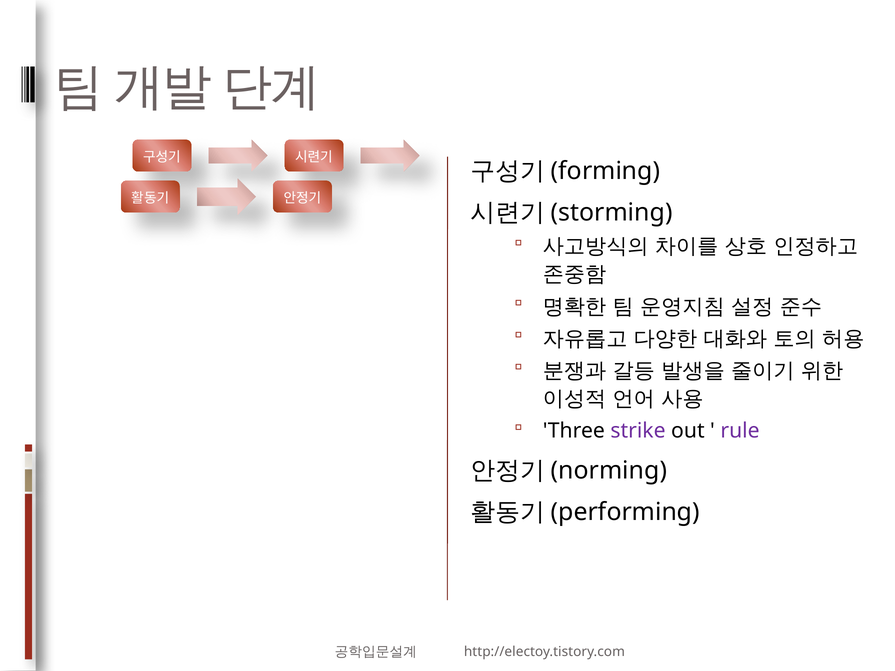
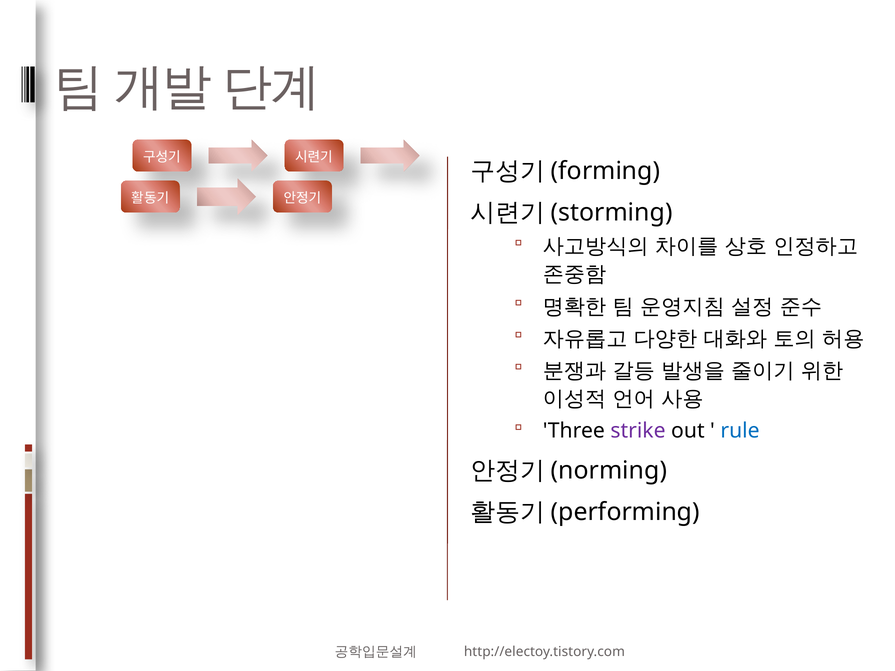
rule colour: purple -> blue
